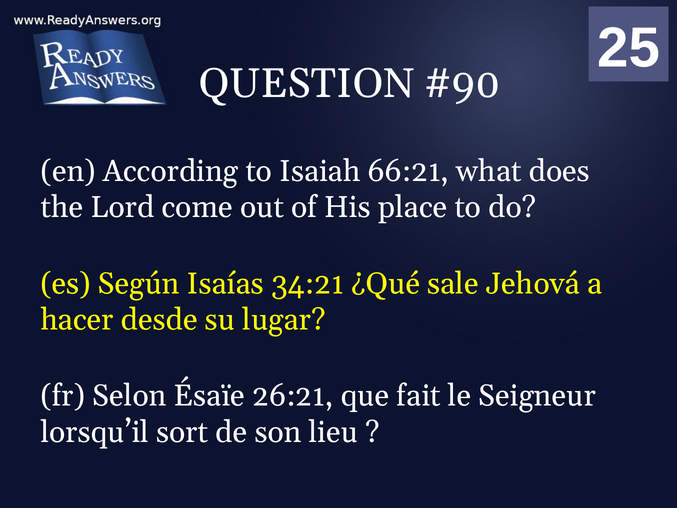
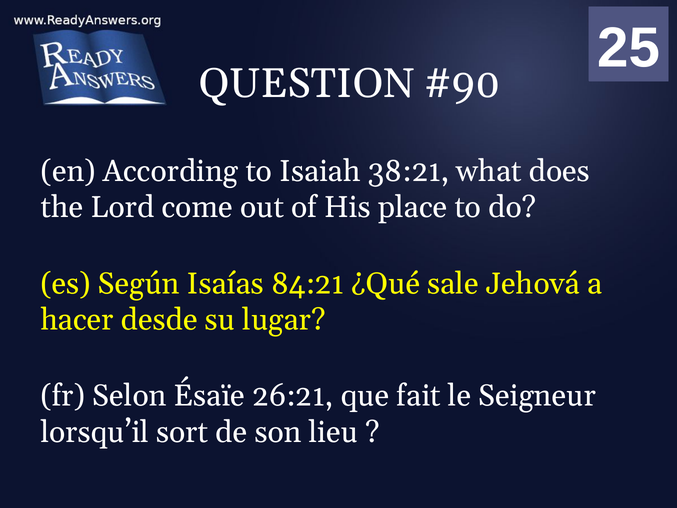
66:21: 66:21 -> 38:21
34:21: 34:21 -> 84:21
